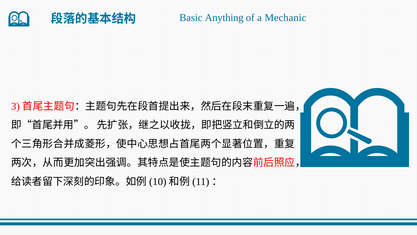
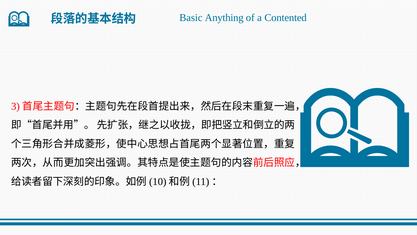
Mechanic: Mechanic -> Contented
